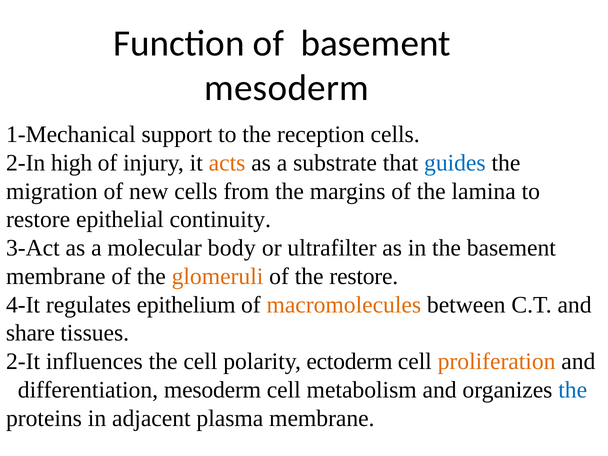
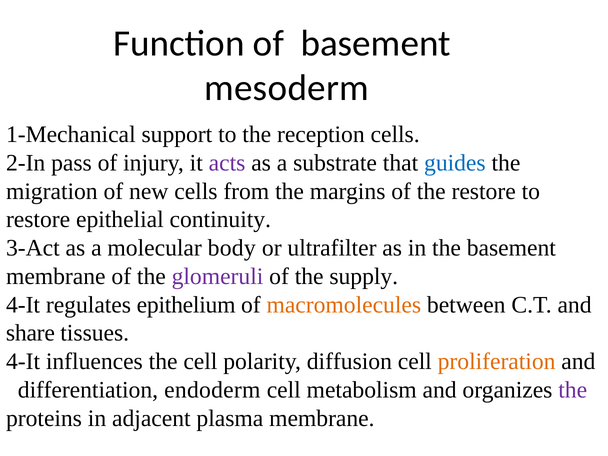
high: high -> pass
acts colour: orange -> purple
the lamina: lamina -> restore
glomeruli colour: orange -> purple
the restore: restore -> supply
2-It at (23, 362): 2-It -> 4-It
ectoderm: ectoderm -> diffusion
differentiation mesoderm: mesoderm -> endoderm
the at (573, 390) colour: blue -> purple
